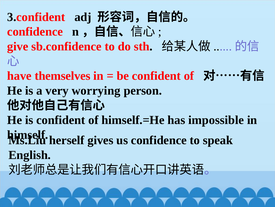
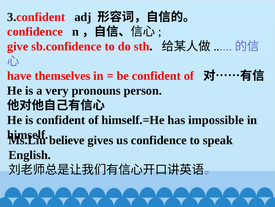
worrying: worrying -> pronouns
herself: herself -> believe
